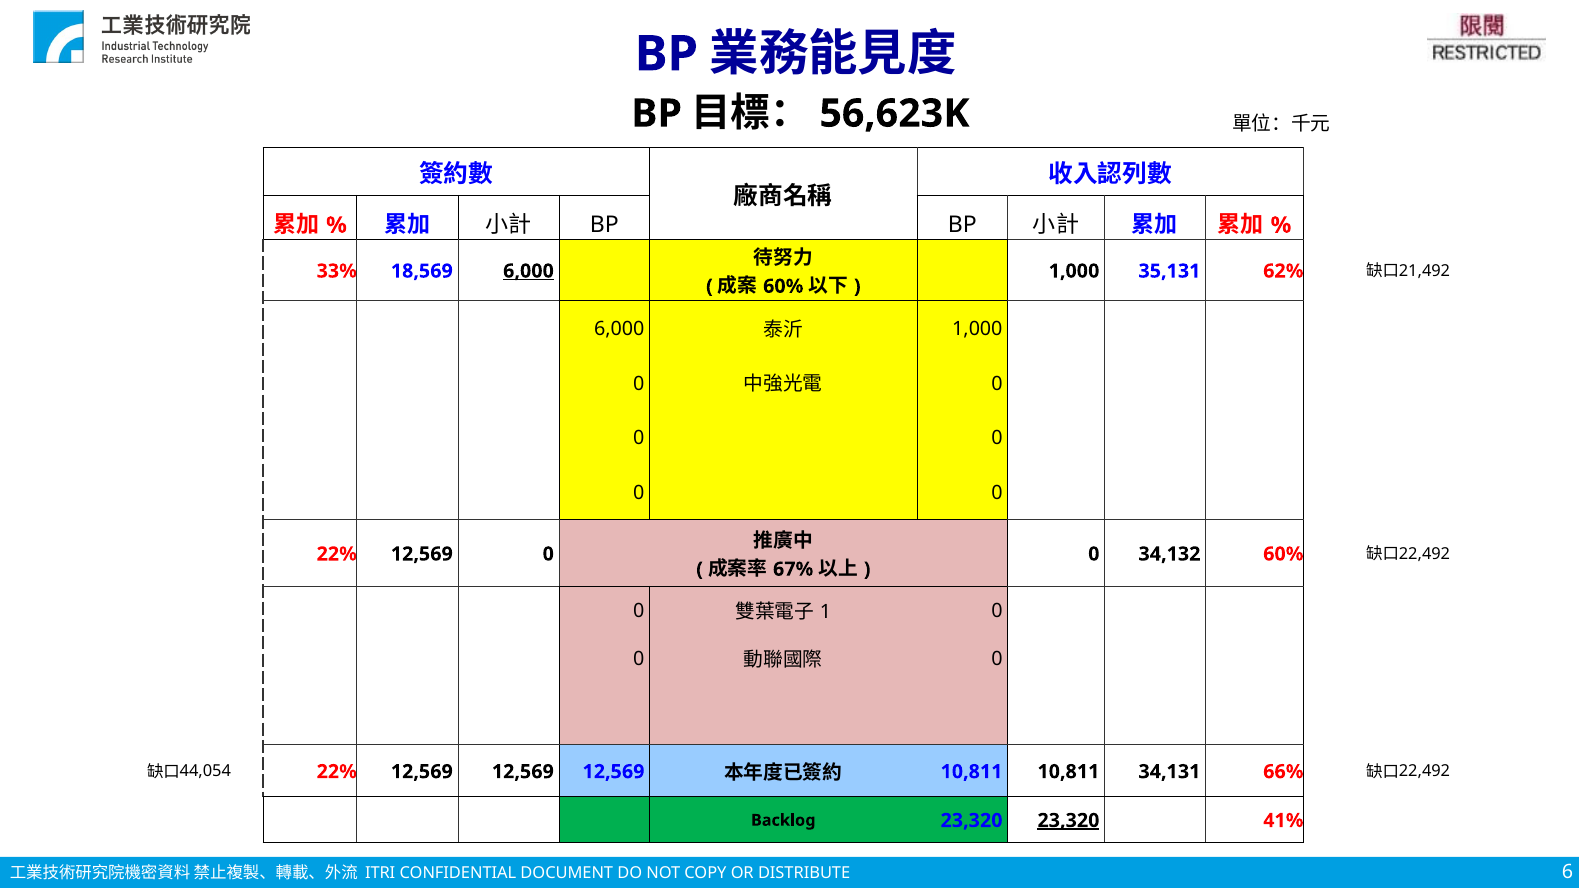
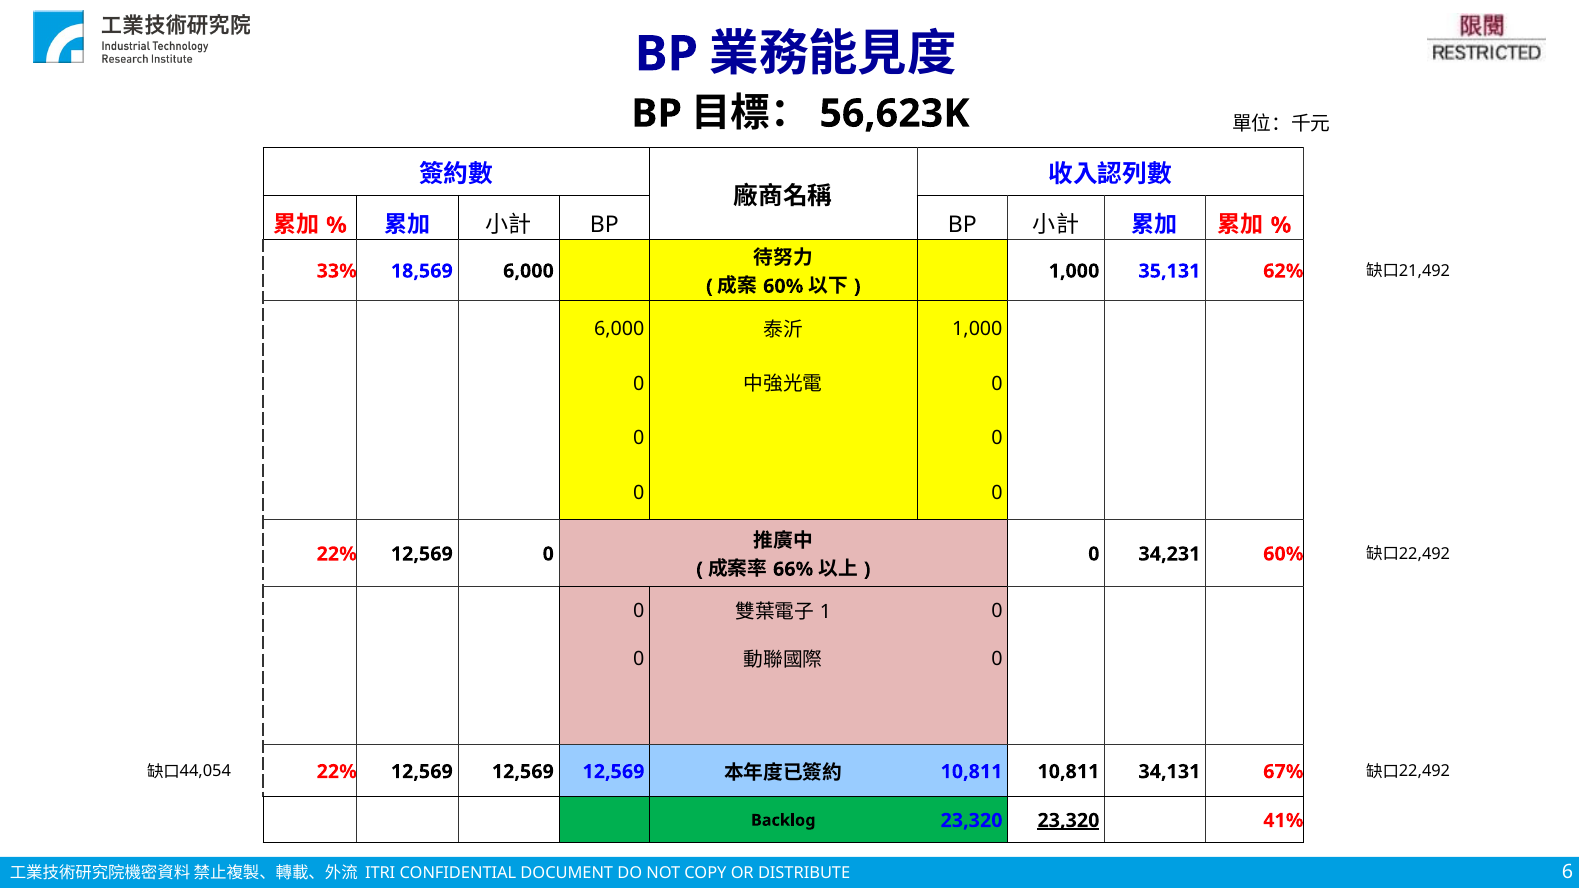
6,000 at (528, 271) underline: present -> none
34,132: 34,132 -> 34,231
67%: 67% -> 66%
66%: 66% -> 67%
